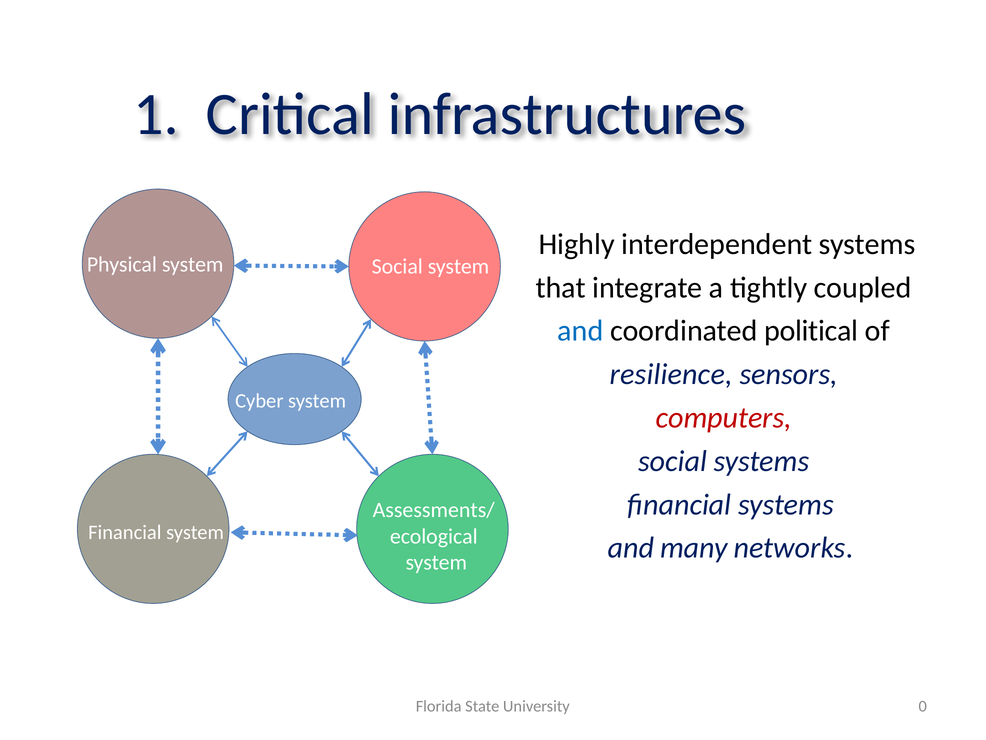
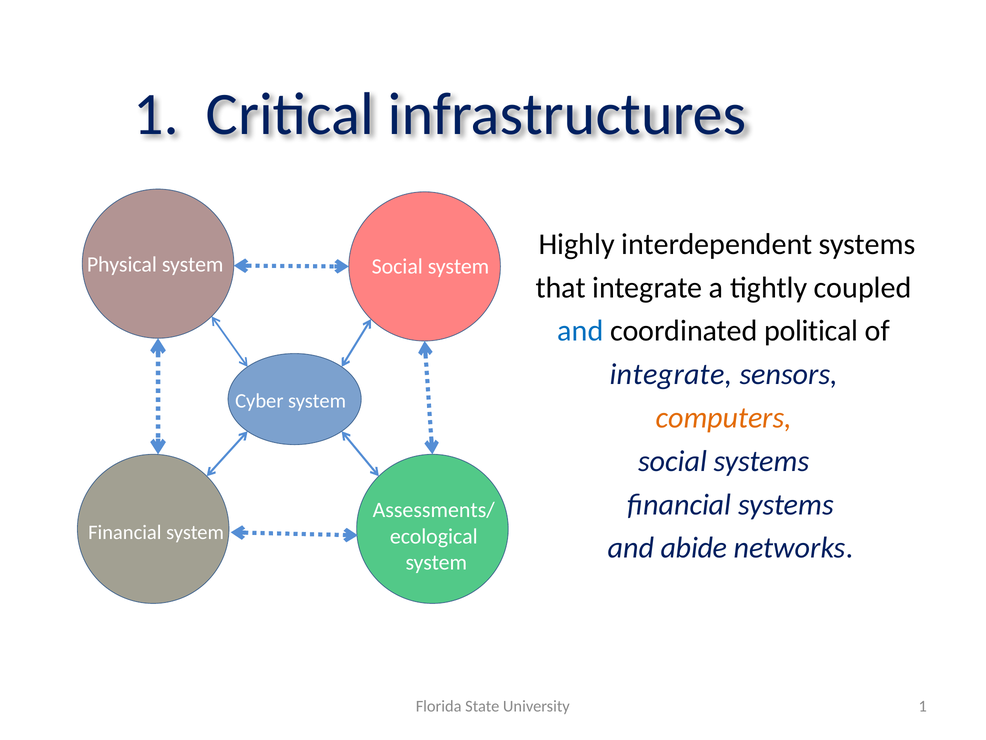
resilience at (671, 374): resilience -> integrate
computers colour: red -> orange
many: many -> abide
University 0: 0 -> 1
